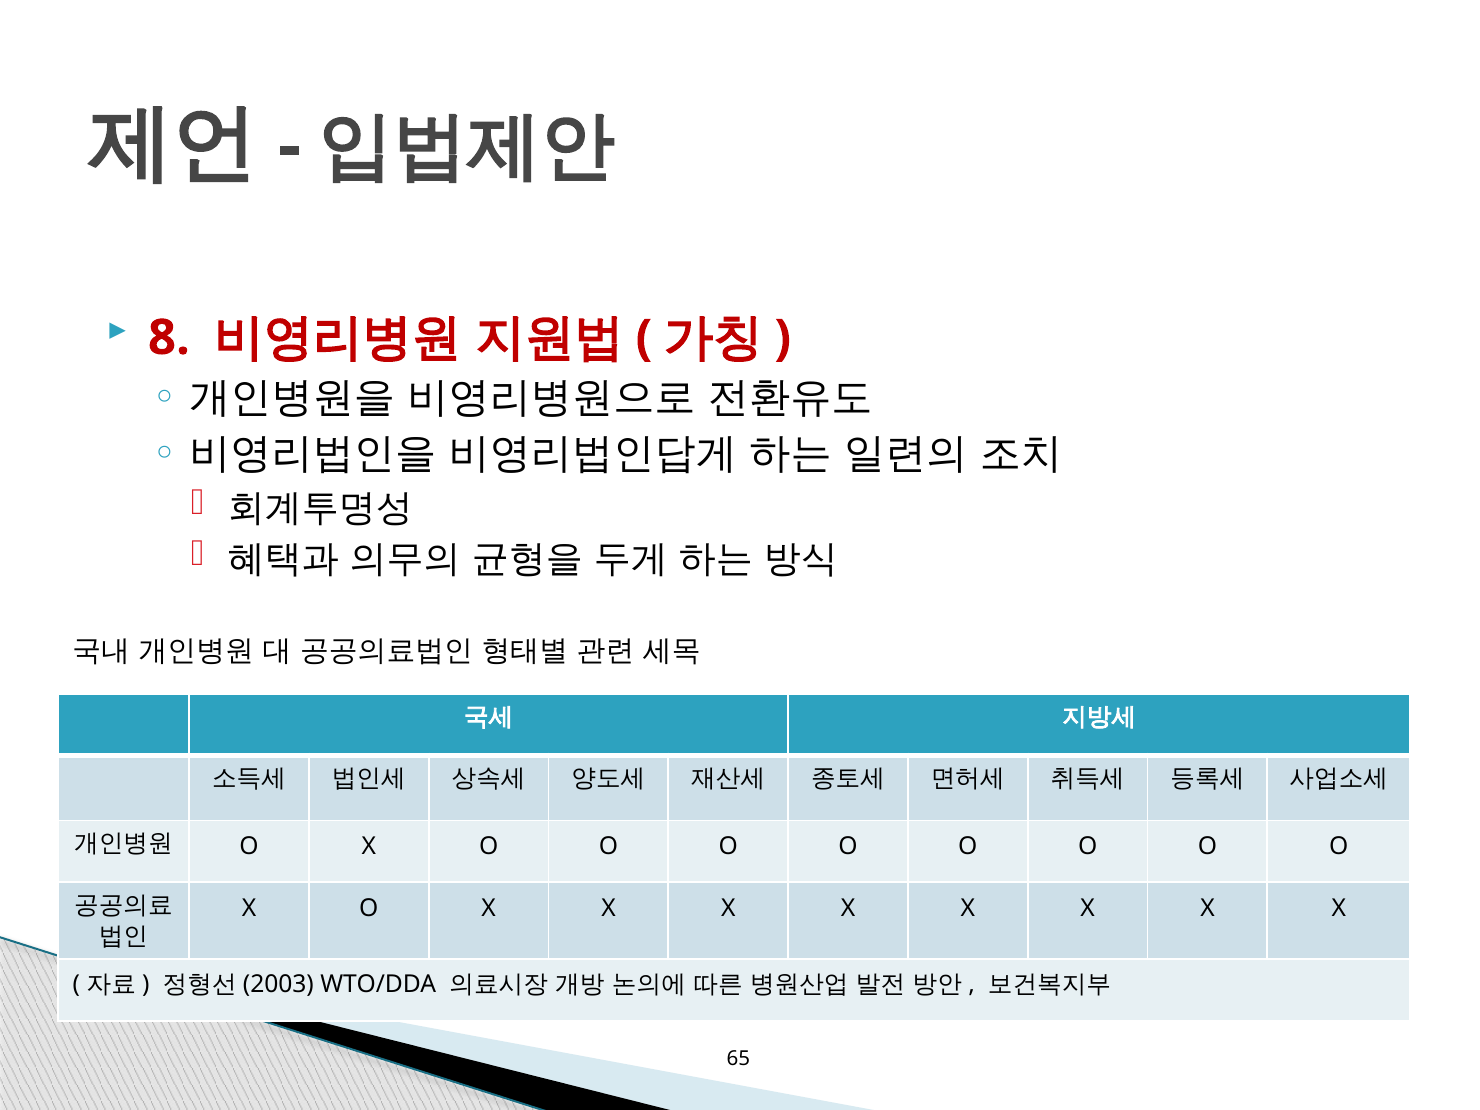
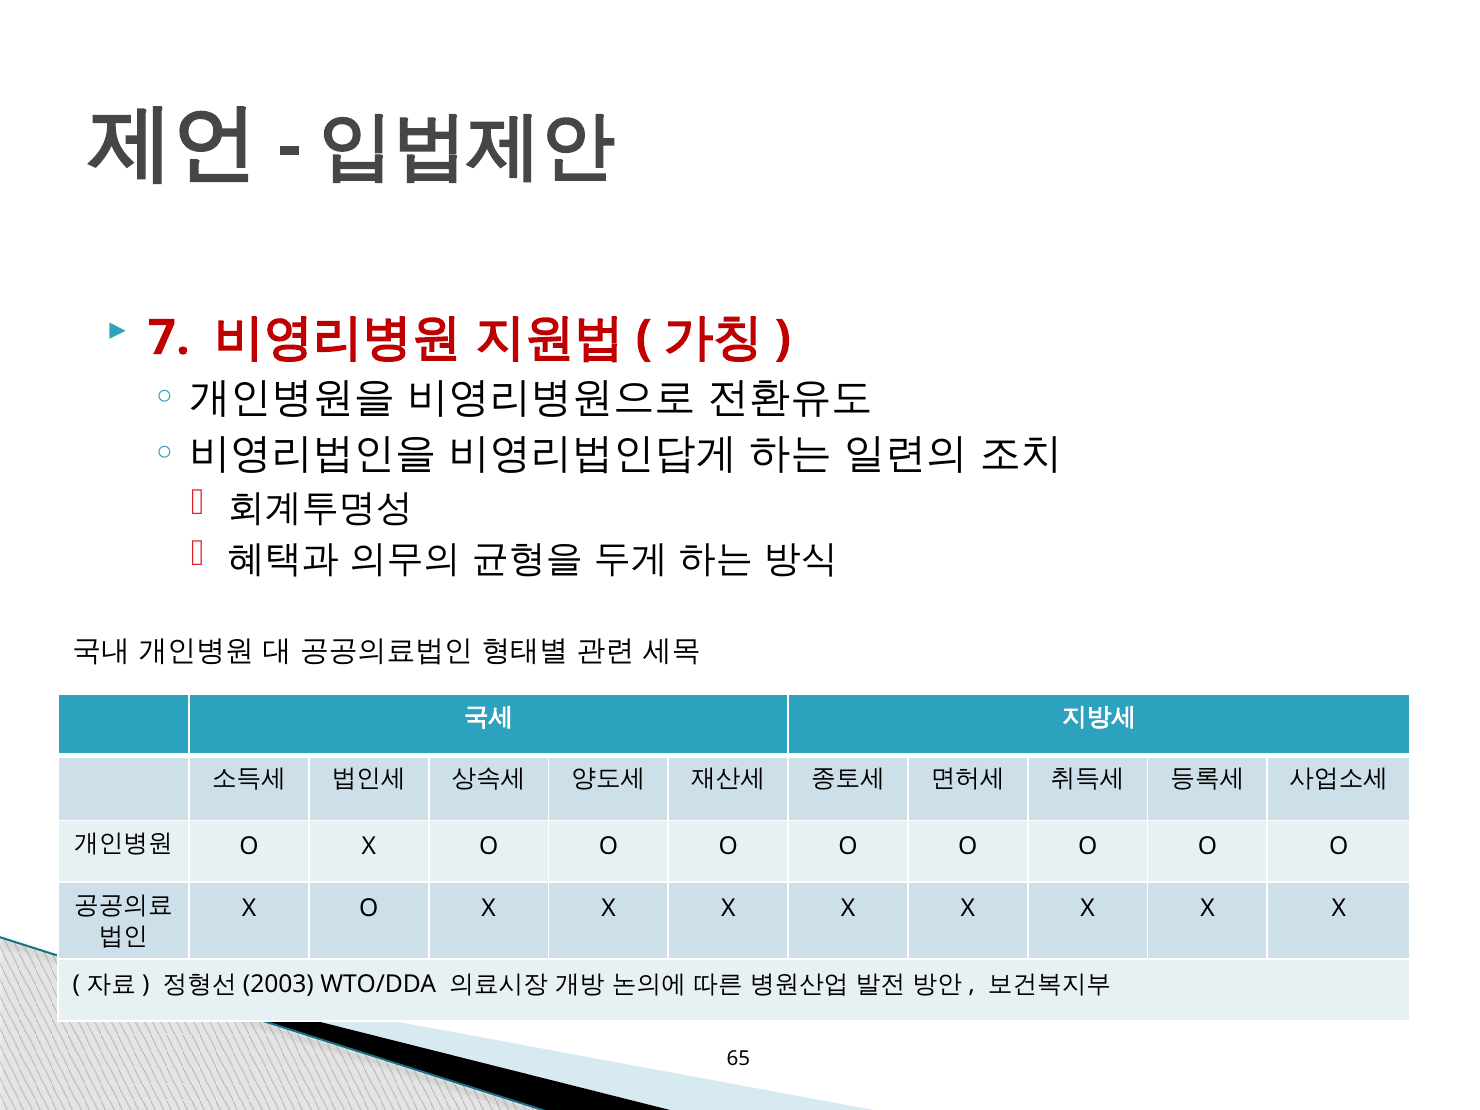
8: 8 -> 7
